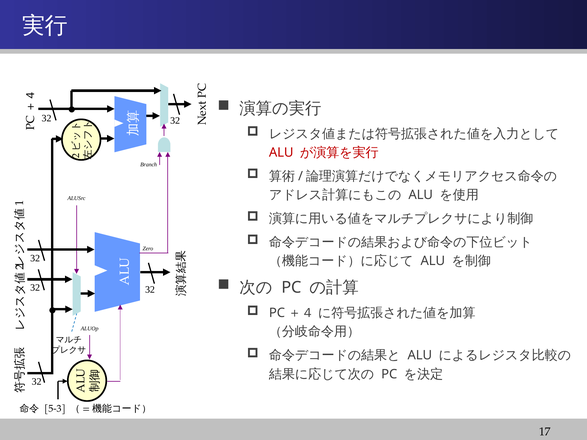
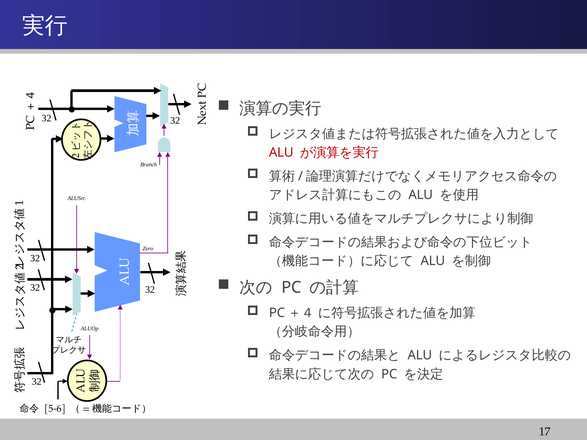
5-3: 5-3 -> 5-6
